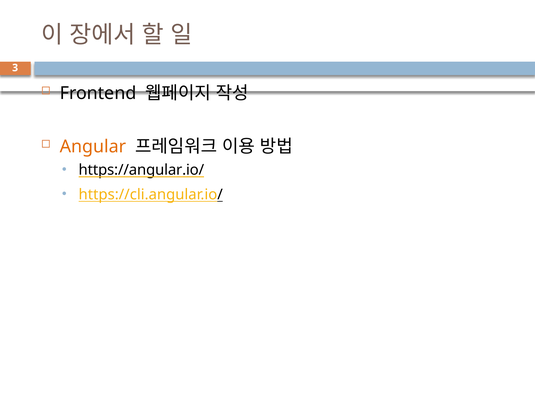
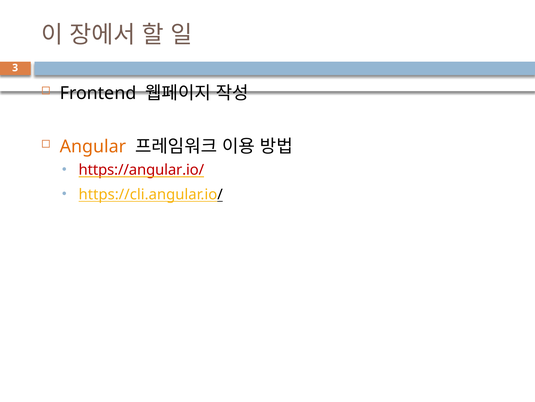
https://angular.io/ colour: black -> red
